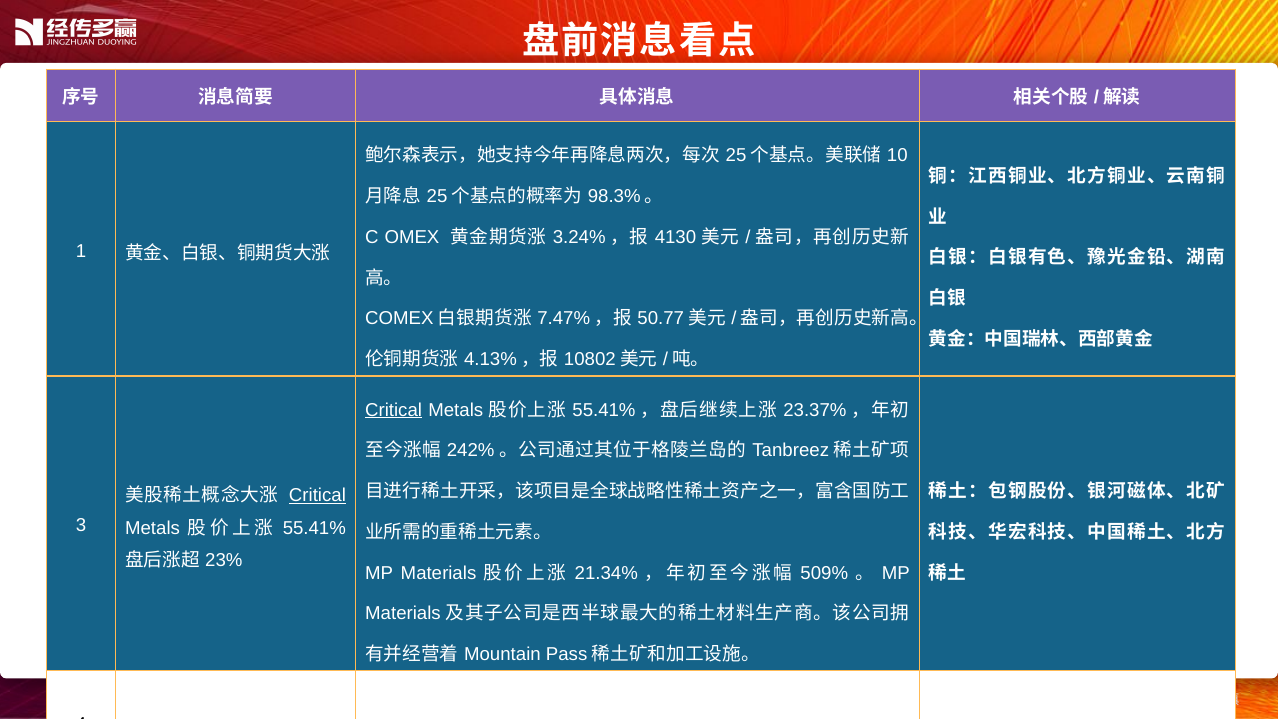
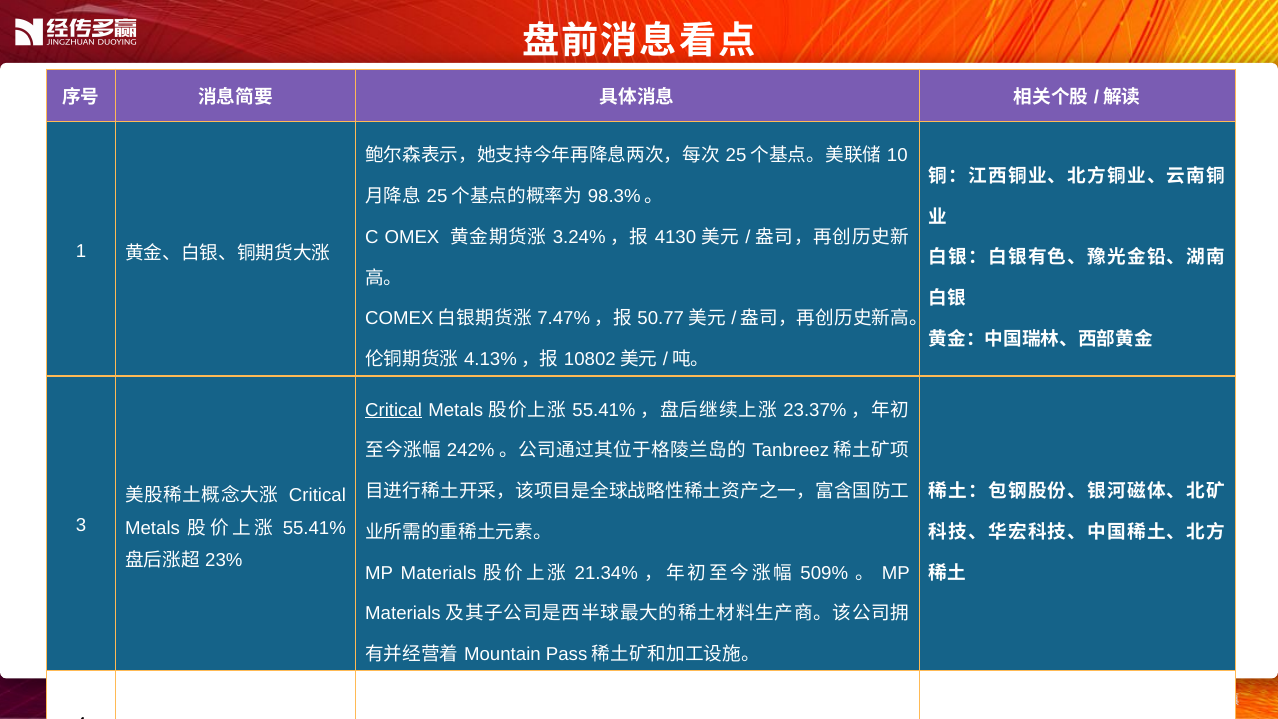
Critical at (317, 495) underline: present -> none
